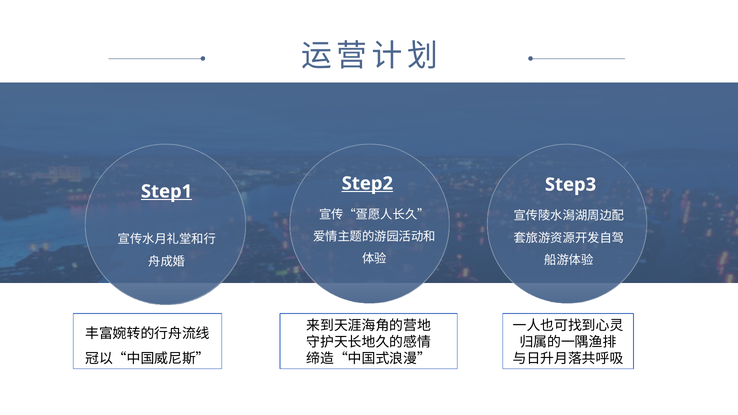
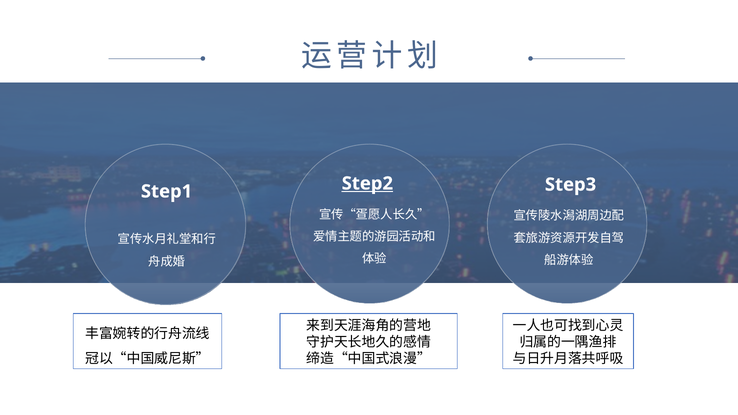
Step1 underline: present -> none
